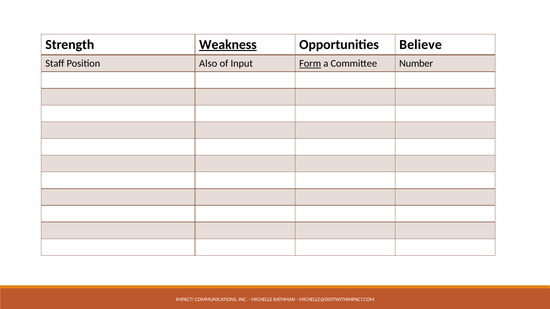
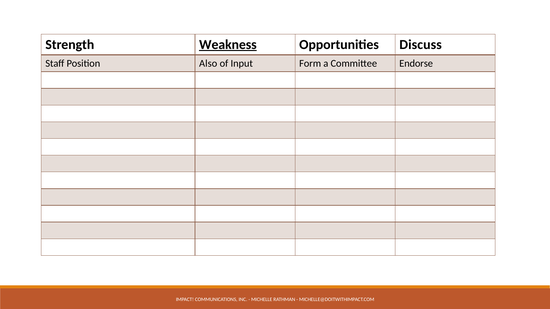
Believe: Believe -> Discuss
Form underline: present -> none
Number: Number -> Endorse
